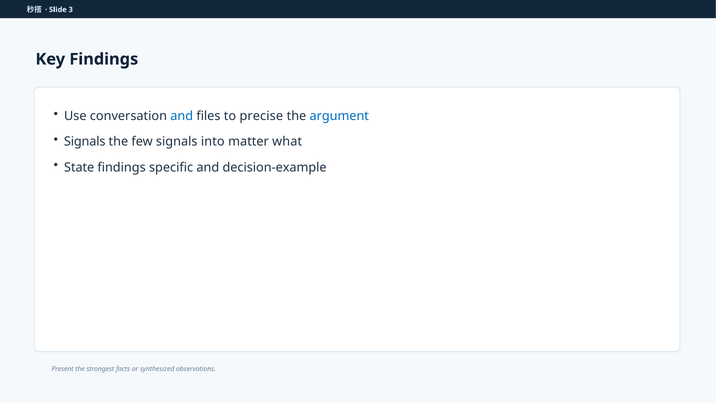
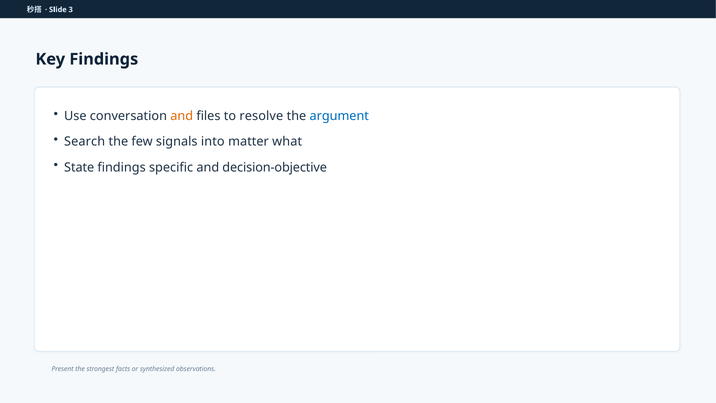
and at (182, 116) colour: blue -> orange
precise: precise -> resolve
Signals at (85, 142): Signals -> Search
decision-example: decision-example -> decision-objective
